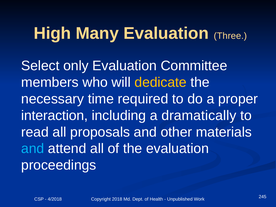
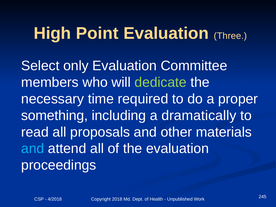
Many: Many -> Point
dedicate colour: yellow -> light green
interaction: interaction -> something
